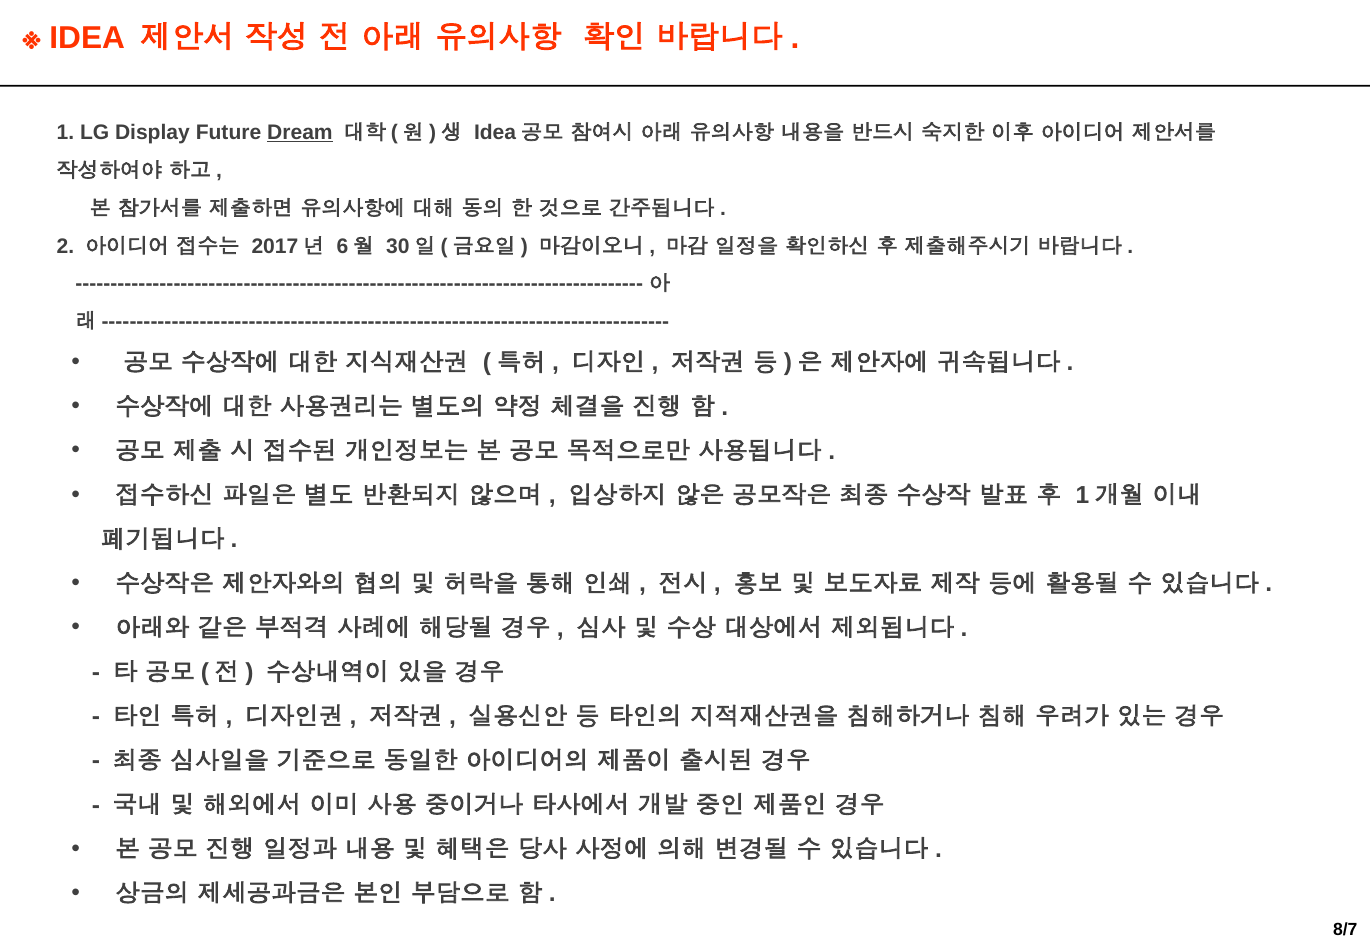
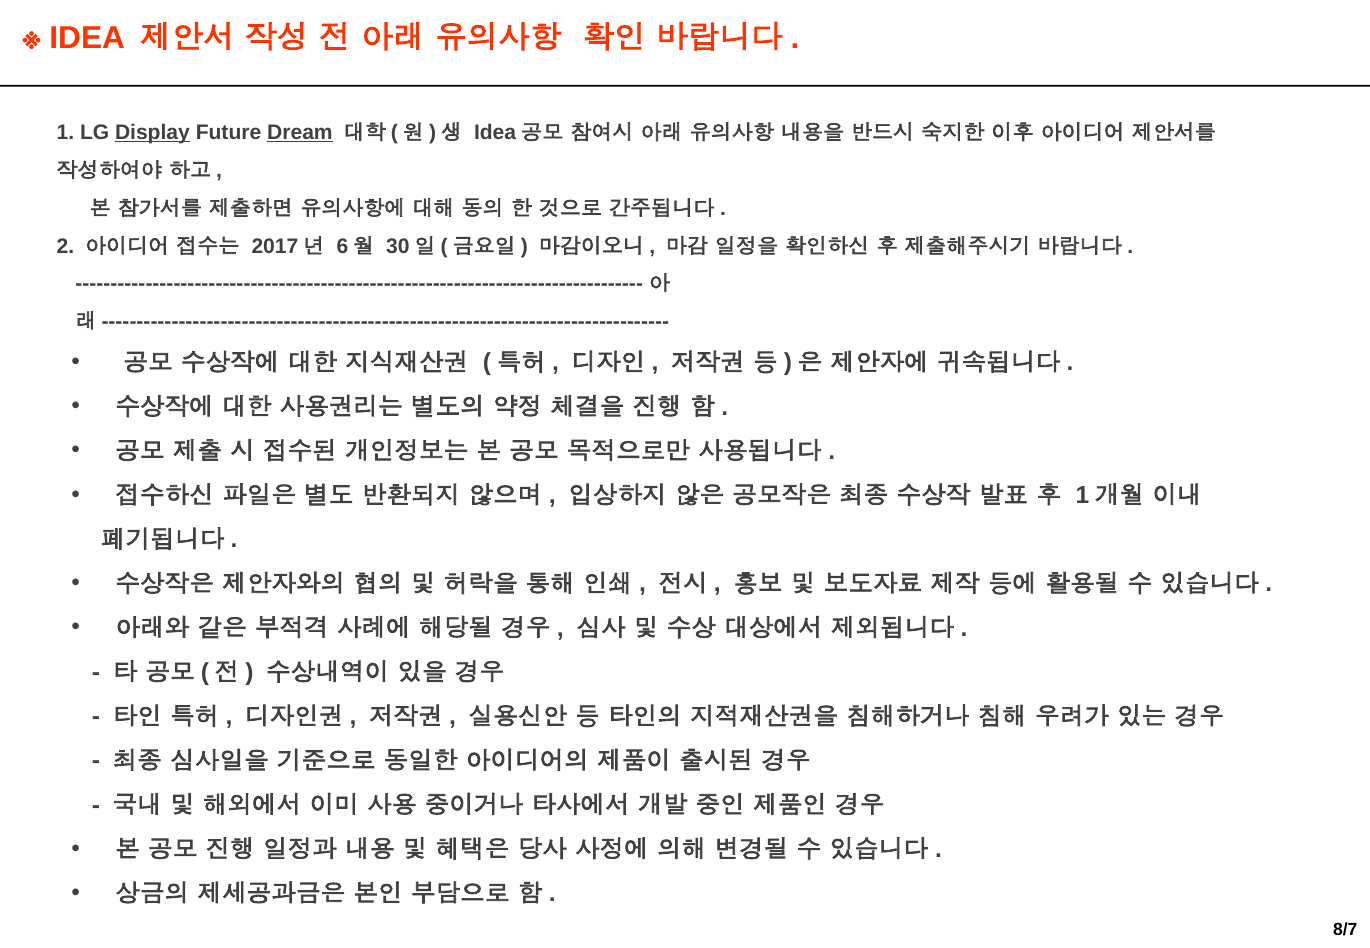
Display underline: none -> present
